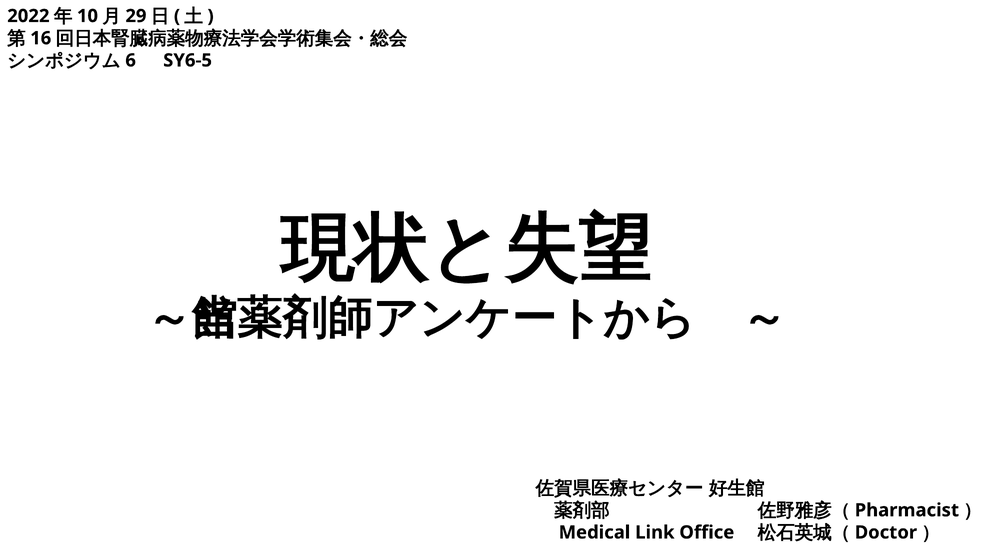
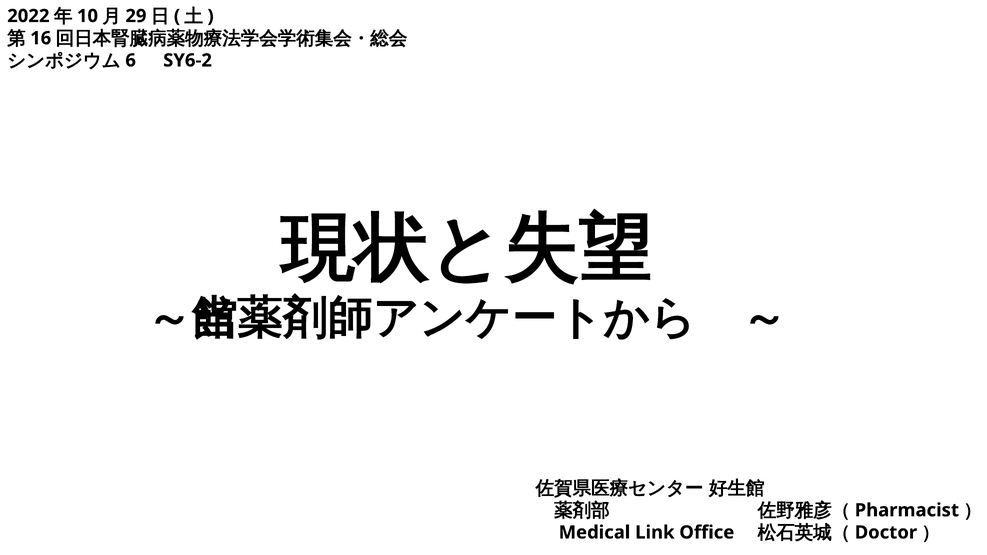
SY6-5: SY6-5 -> SY6-2
